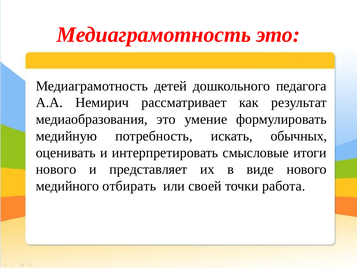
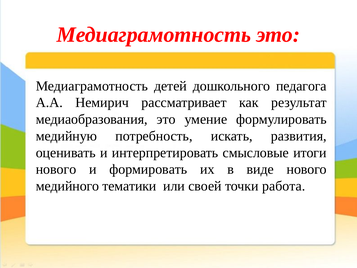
обычных: обычных -> развития
представляет: представляет -> формировать
отбирать: отбирать -> тематики
